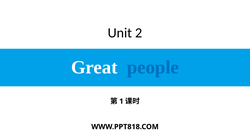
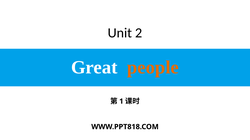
people colour: blue -> orange
